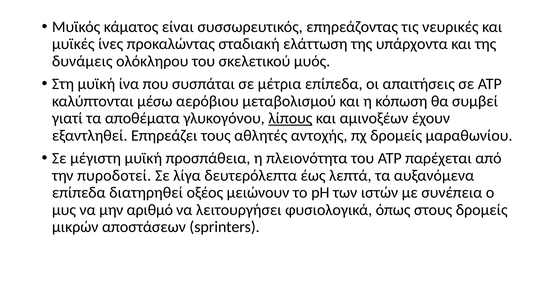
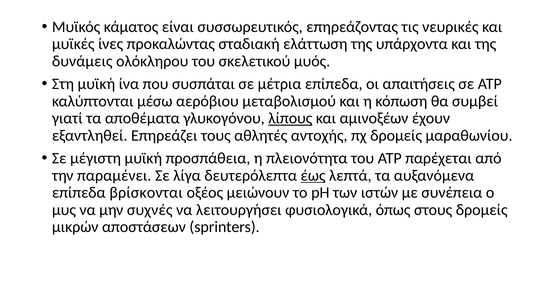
πυροδοτεί: πυροδοτεί -> παραμένει
έως underline: none -> present
διατηρηθεί: διατηρηθεί -> βρίσκονται
αριθμό: αριθμό -> συχνές
